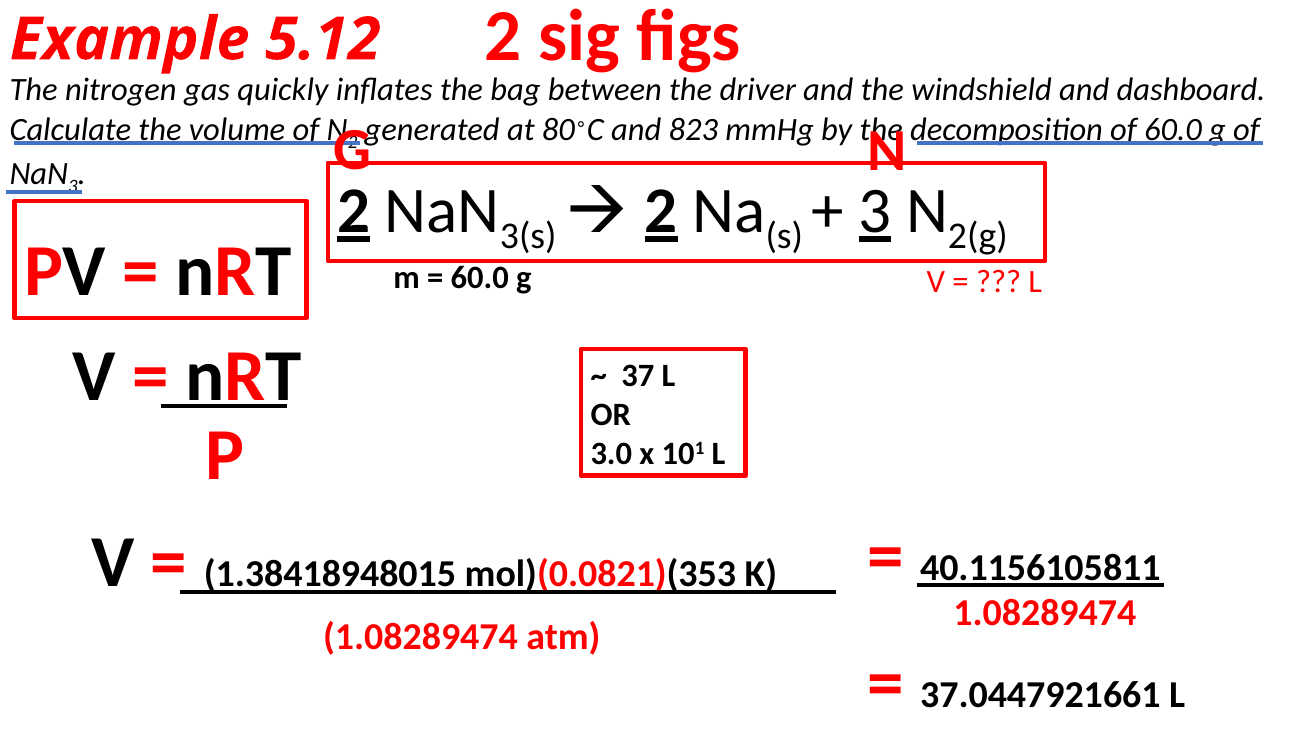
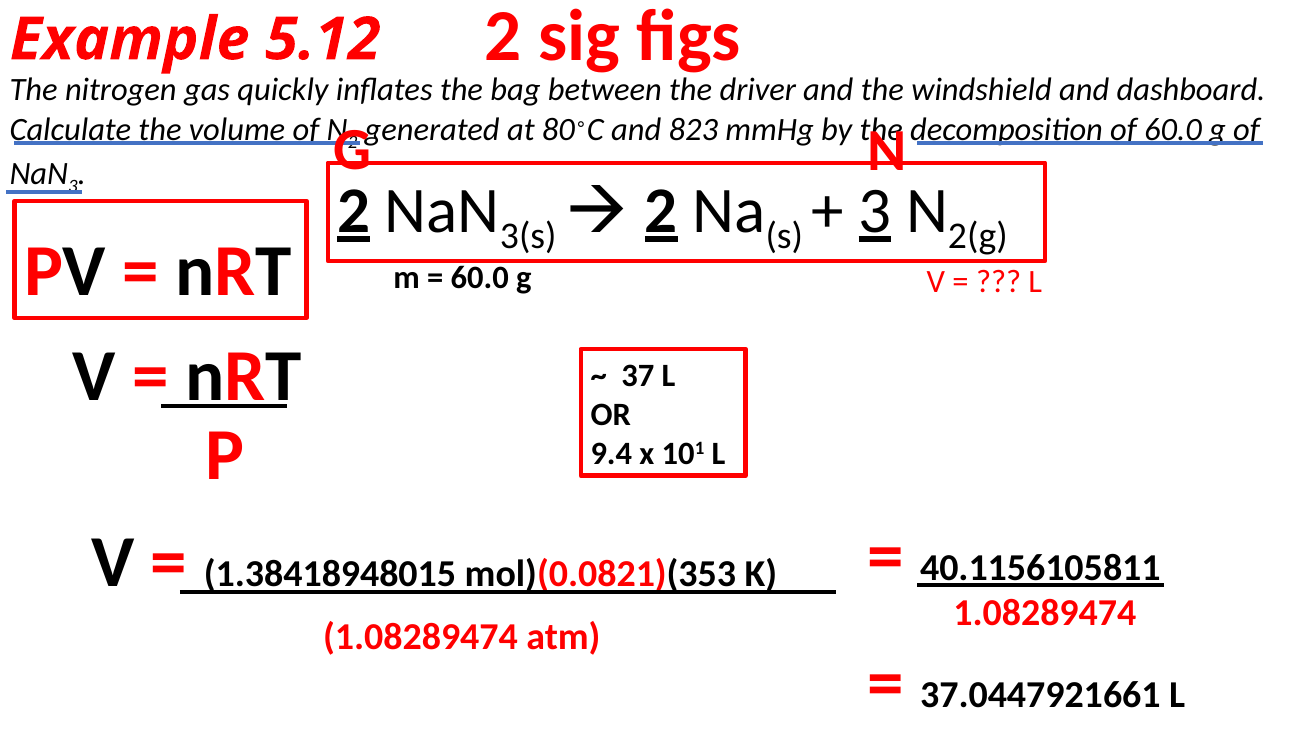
3.0: 3.0 -> 9.4
